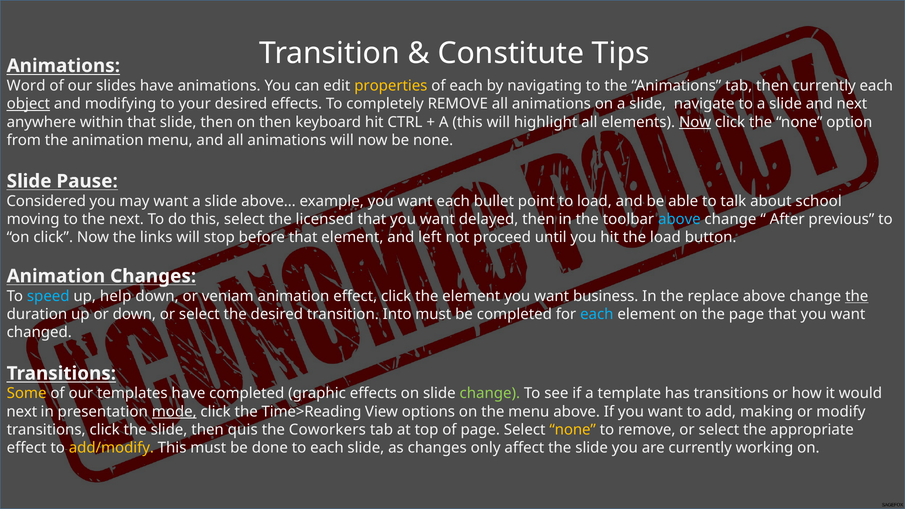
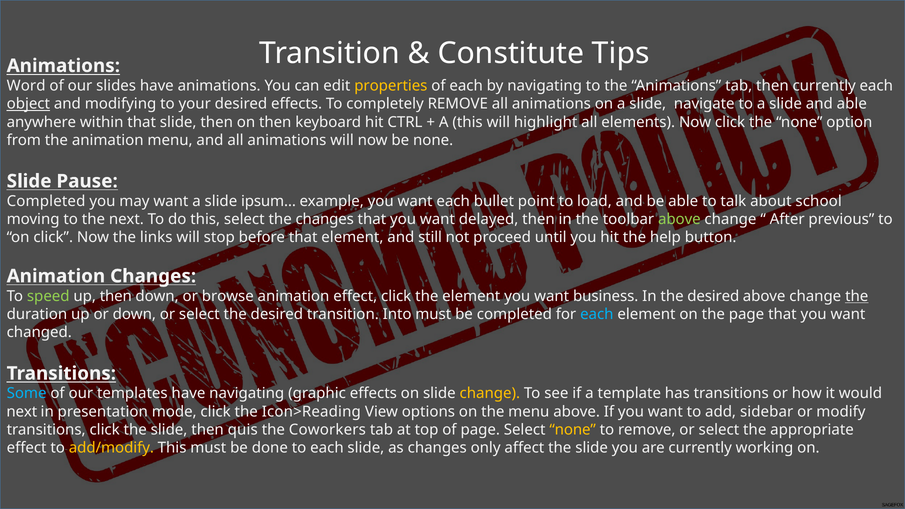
and next: next -> able
Now at (695, 122) underline: present -> none
Considered at (46, 201): Considered -> Completed
above…: above… -> ipsum…
the licensed: licensed -> changes
above at (679, 219) colour: light blue -> light green
left: left -> still
the load: load -> help
speed colour: light blue -> light green
up help: help -> then
veniam: veniam -> browse
In the replace: replace -> desired
Some colour: yellow -> light blue
have completed: completed -> navigating
change at (490, 394) colour: light green -> yellow
mode underline: present -> none
Time>Reading: Time>Reading -> Icon>Reading
making: making -> sidebar
